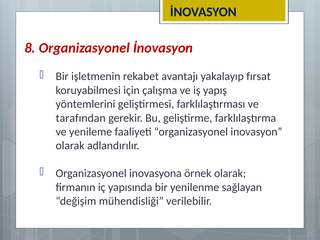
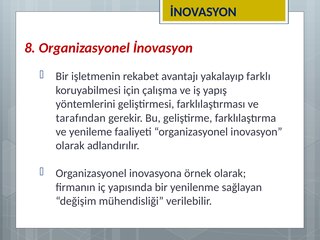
fırsat: fırsat -> farklı
